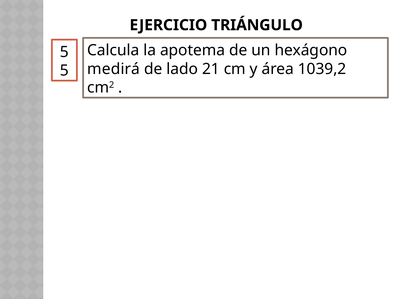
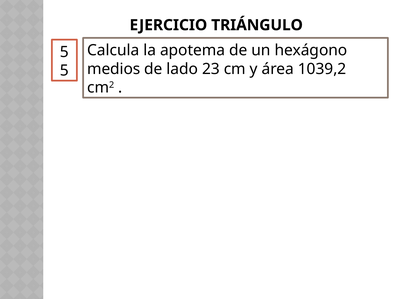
medirá: medirá -> medios
21: 21 -> 23
